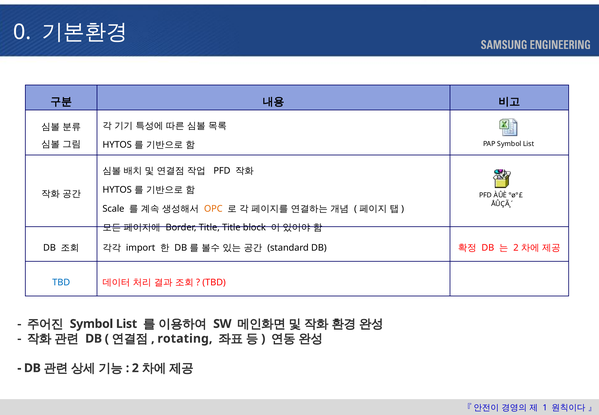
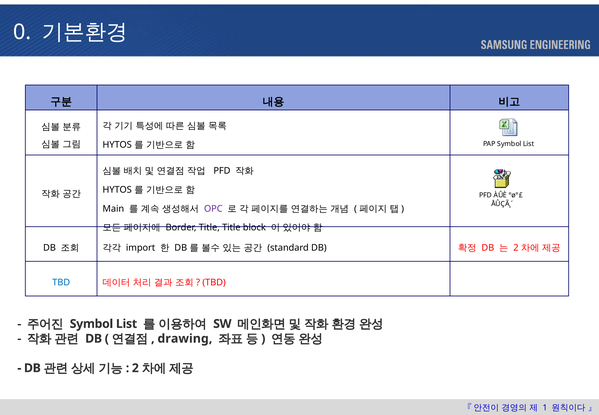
Scale: Scale -> Main
OPC colour: orange -> purple
rotating: rotating -> drawing
